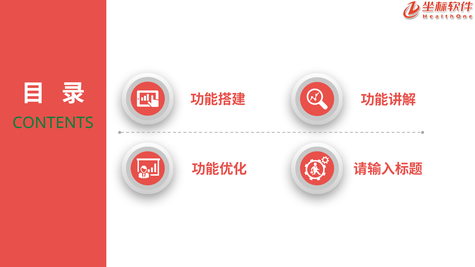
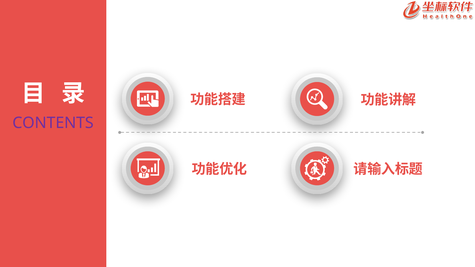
CONTENTS colour: green -> purple
